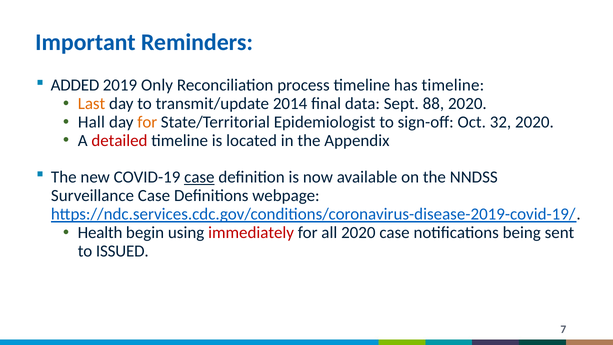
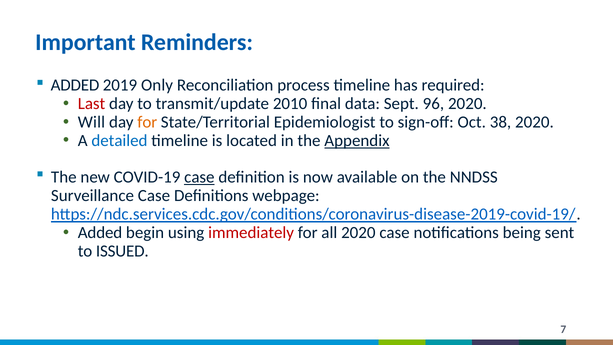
has timeline: timeline -> required
Last colour: orange -> red
2014: 2014 -> 2010
88: 88 -> 96
Hall: Hall -> Will
32: 32 -> 38
detailed colour: red -> blue
Appendix underline: none -> present
Health at (100, 233): Health -> Added
